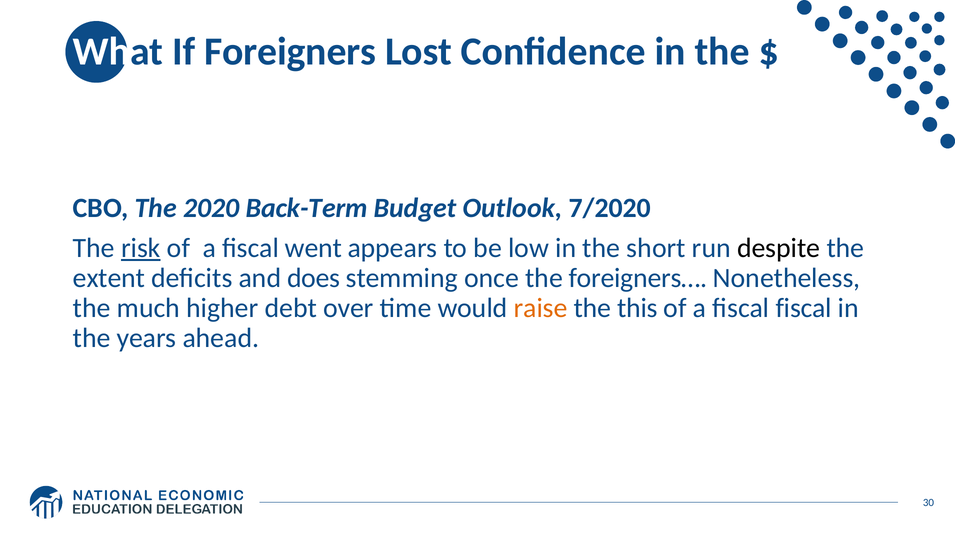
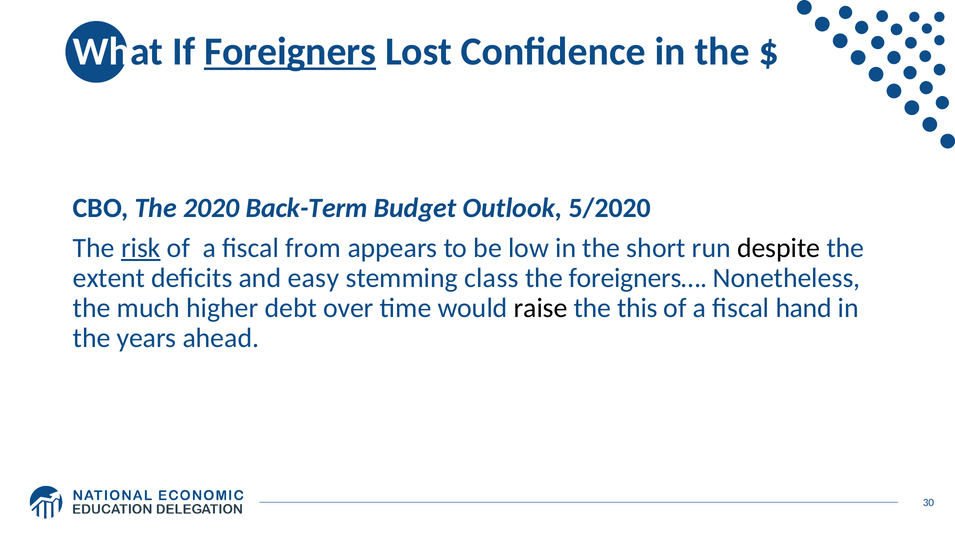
Foreigners underline: none -> present
7/2020: 7/2020 -> 5/2020
went: went -> from
does: does -> easy
once: once -> class
raise colour: orange -> black
fiscal fiscal: fiscal -> hand
